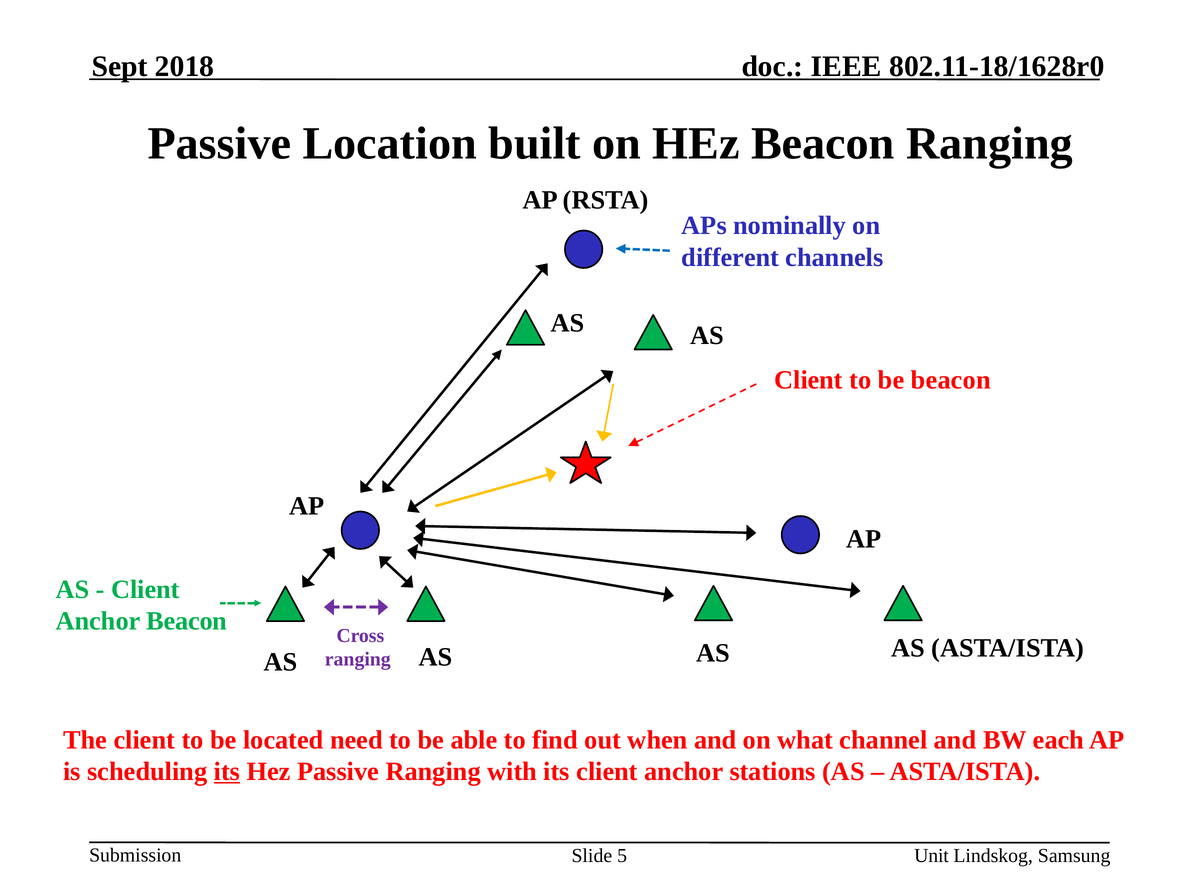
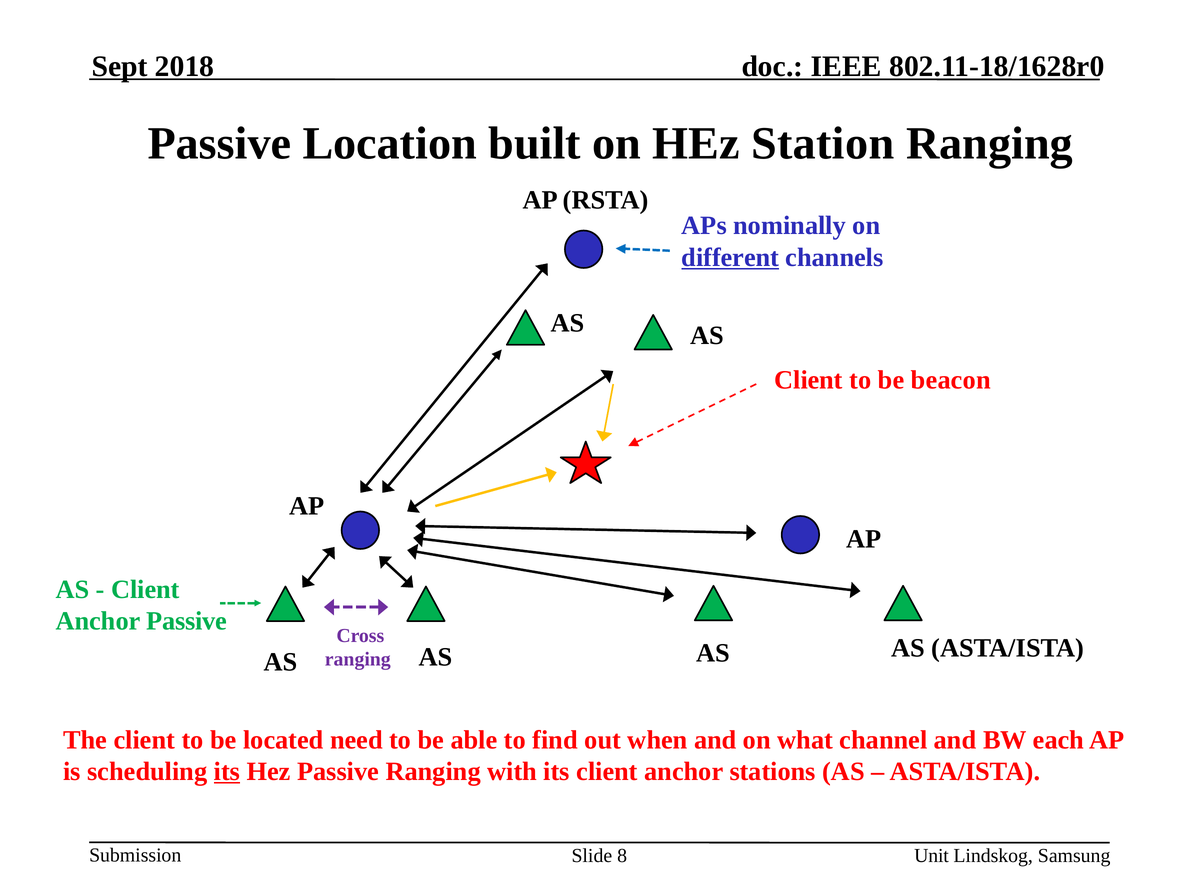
HEz Beacon: Beacon -> Station
different underline: none -> present
Anchor Beacon: Beacon -> Passive
5: 5 -> 8
